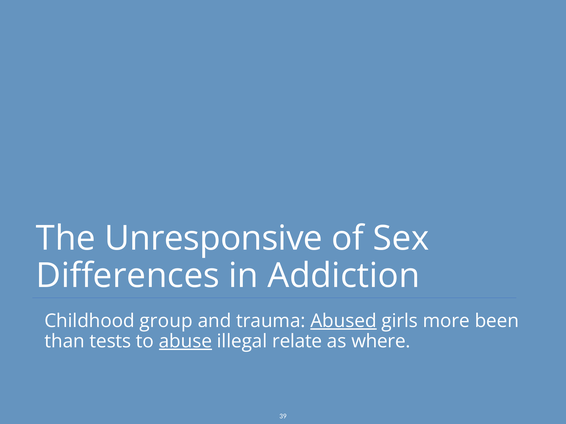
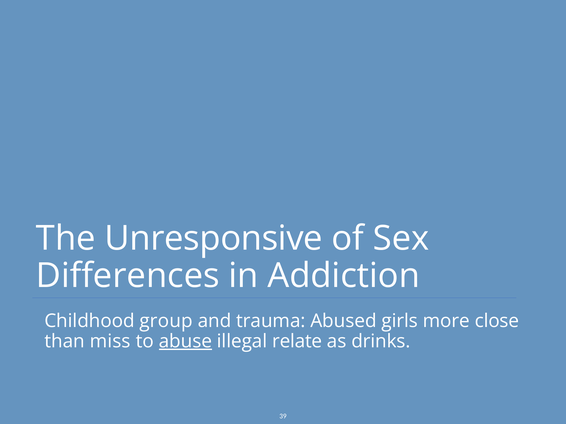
Abused underline: present -> none
been: been -> close
tests: tests -> miss
where: where -> drinks
